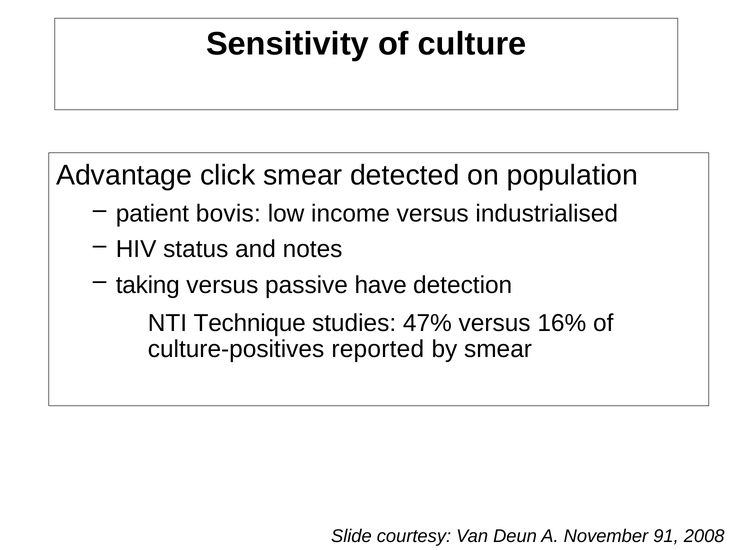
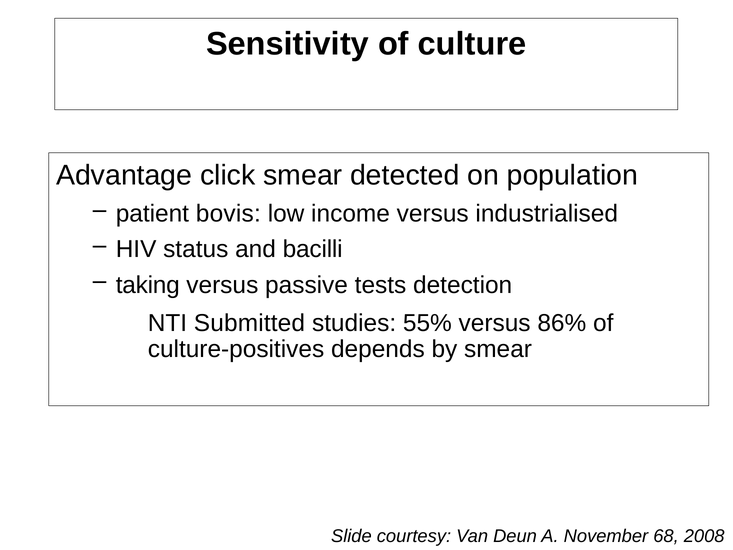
notes: notes -> bacilli
have: have -> tests
Technique: Technique -> Submitted
47%: 47% -> 55%
16%: 16% -> 86%
reported: reported -> depends
91: 91 -> 68
